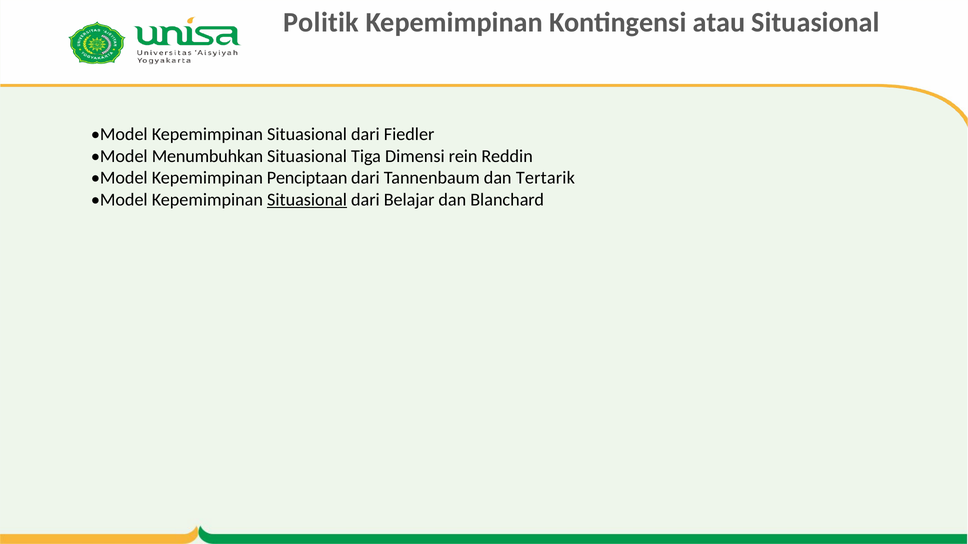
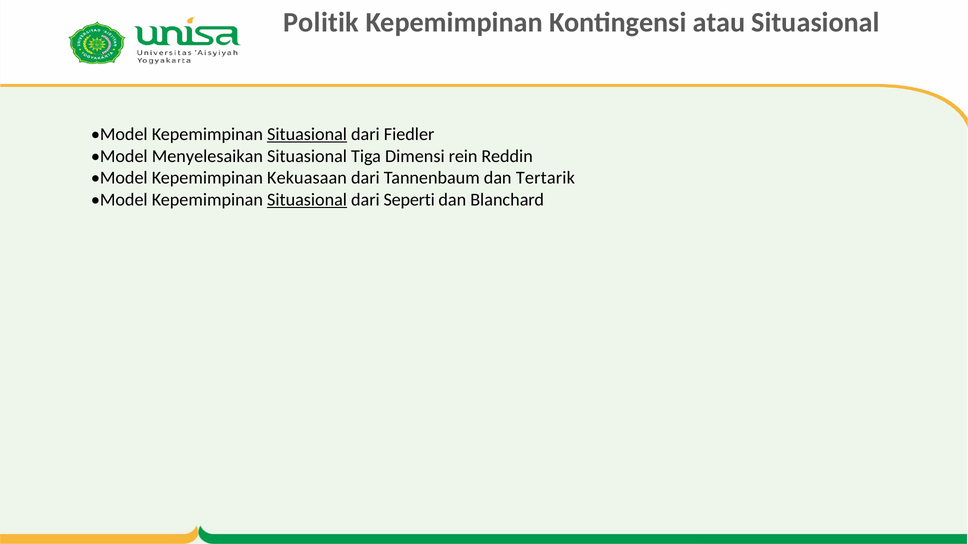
Situasional at (307, 135) underline: none -> present
Menumbuhkan: Menumbuhkan -> Menyelesaikan
Penciptaan: Penciptaan -> Kekuasaan
Belajar: Belajar -> Seperti
